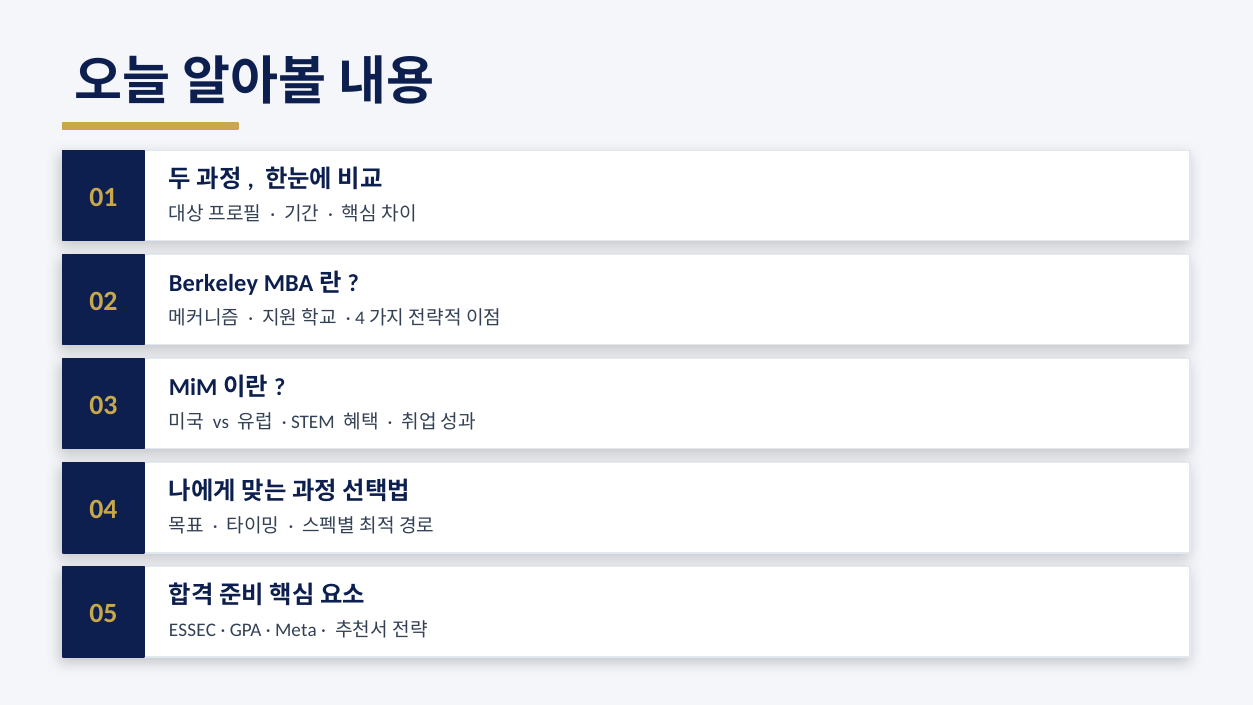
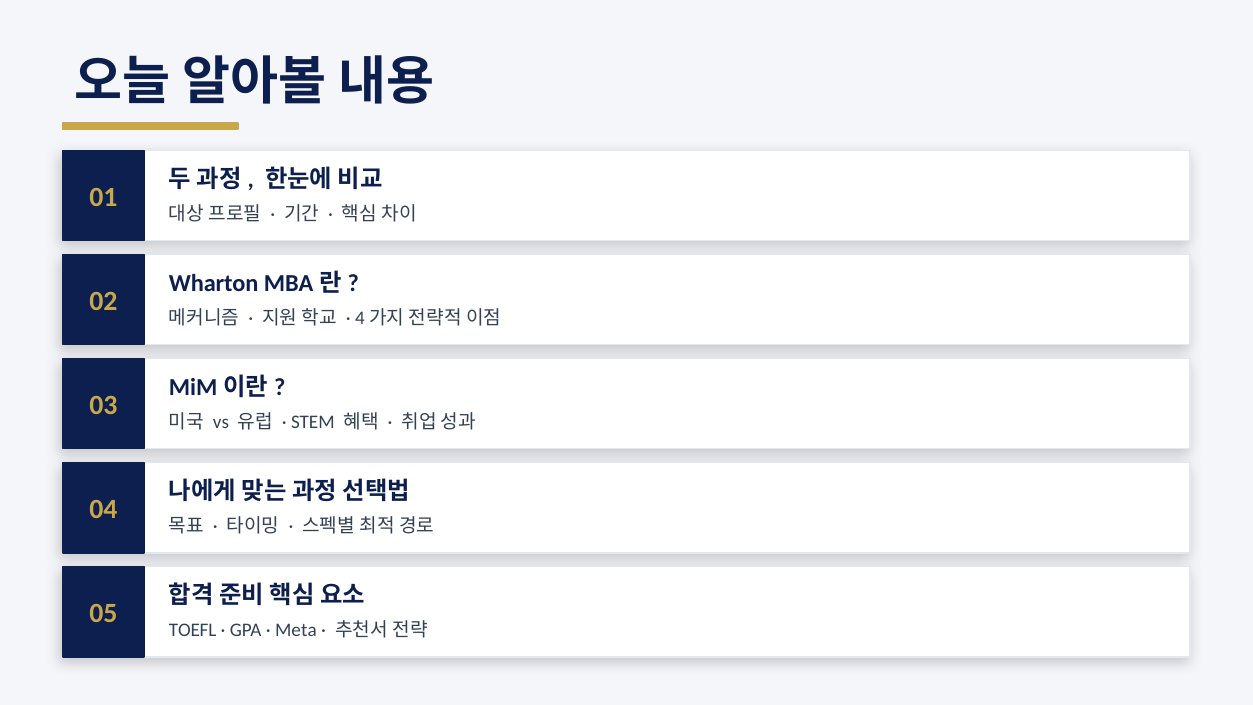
Berkeley: Berkeley -> Wharton
ESSEC: ESSEC -> TOEFL
